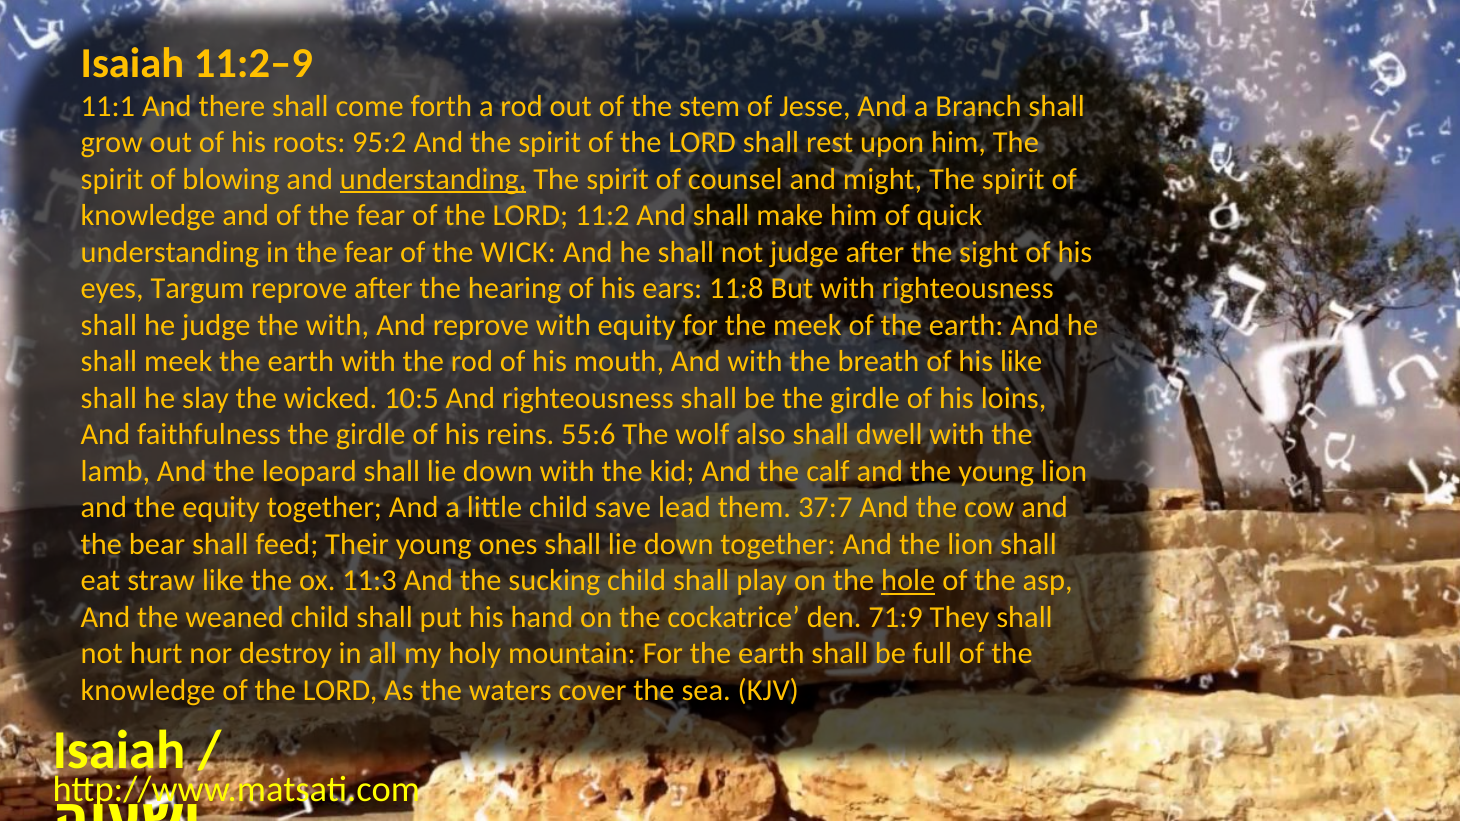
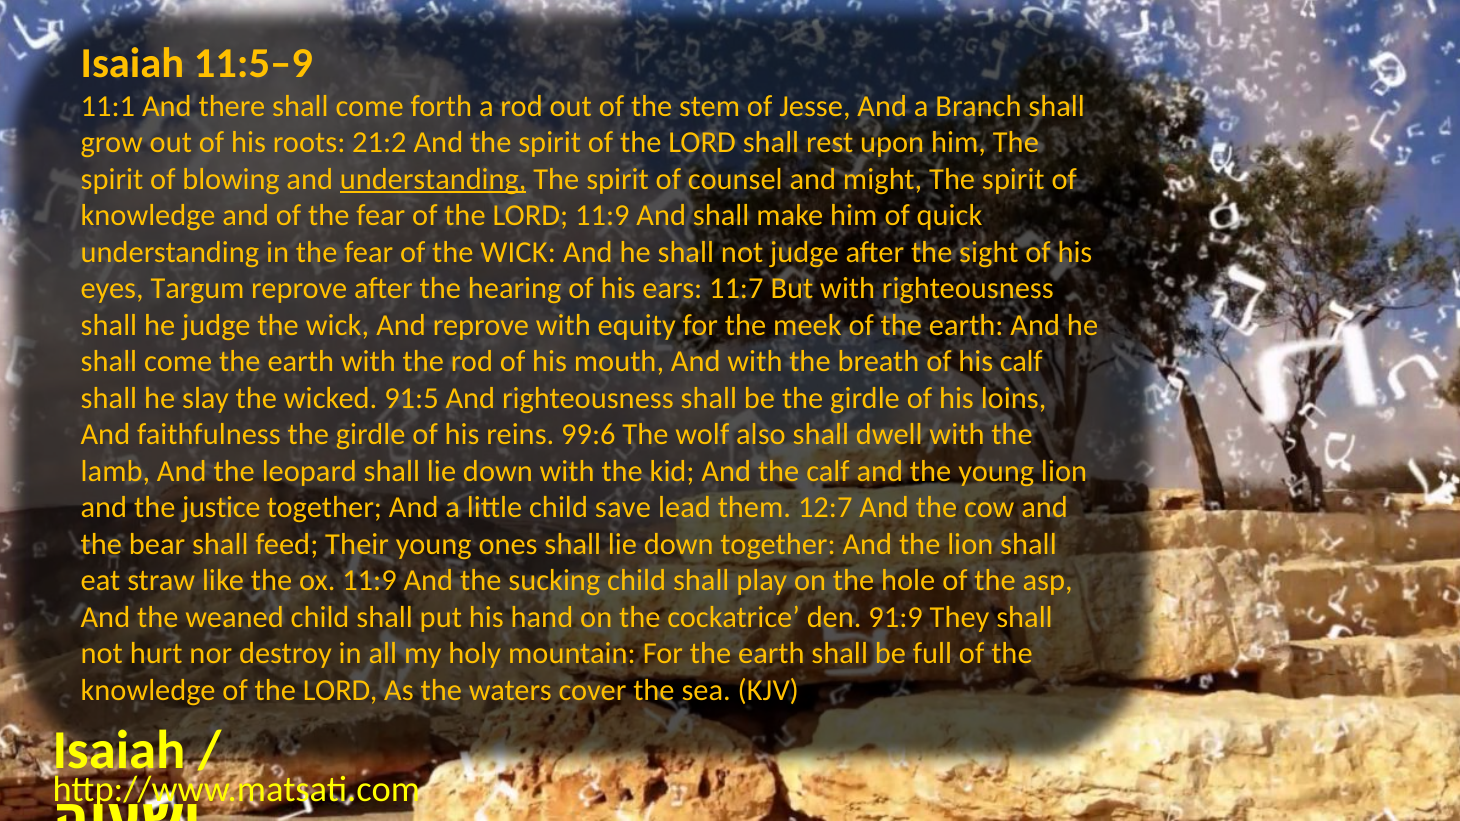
11:2–9: 11:2–9 -> 11:5–9
95:2: 95:2 -> 21:2
LORD 11:2: 11:2 -> 11:9
11:8: 11:8 -> 11:7
judge the with: with -> wick
meek at (178, 362): meek -> come
his like: like -> calf
10:5: 10:5 -> 91:5
55:6: 55:6 -> 99:6
the equity: equity -> justice
37:7: 37:7 -> 12:7
ox 11:3: 11:3 -> 11:9
hole underline: present -> none
71:9: 71:9 -> 91:9
